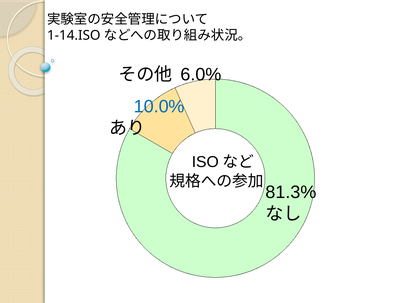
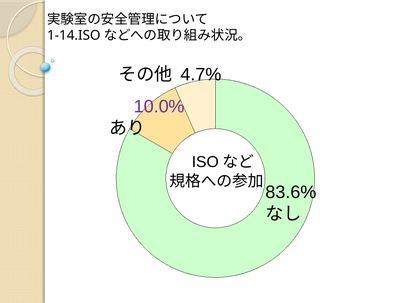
6.0%: 6.0% -> 4.7%
10.0% colour: blue -> purple
81.3%: 81.3% -> 83.6%
